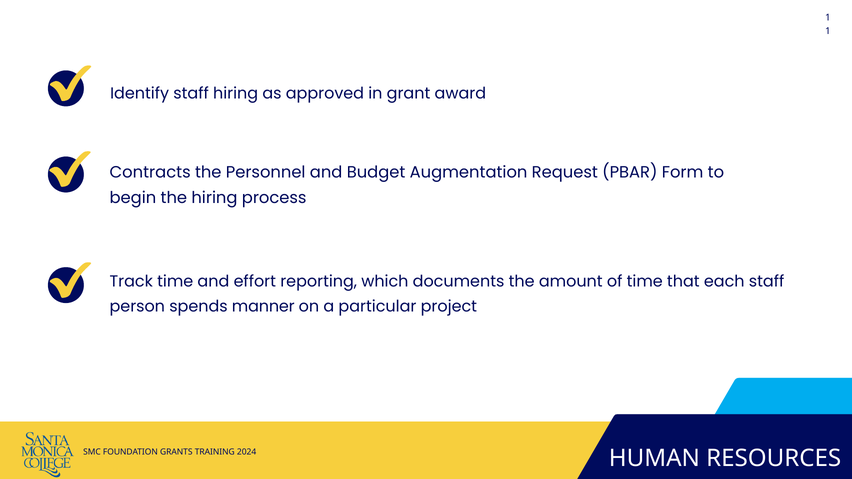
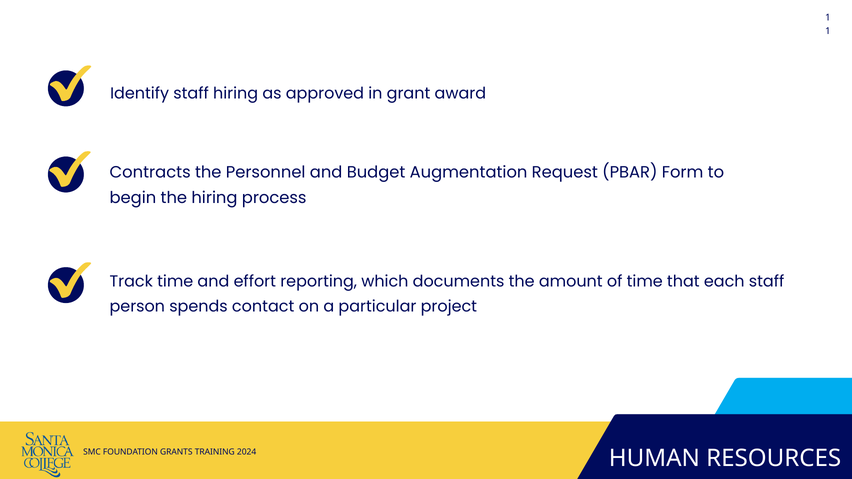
manner: manner -> contact
